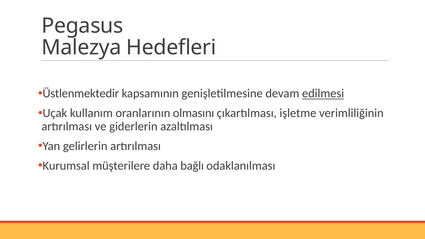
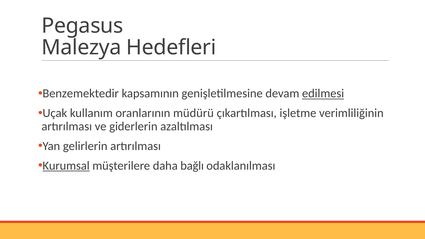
Üstlenmektedir: Üstlenmektedir -> Benzemektedir
olmasını: olmasını -> müdürü
Kurumsal underline: none -> present
